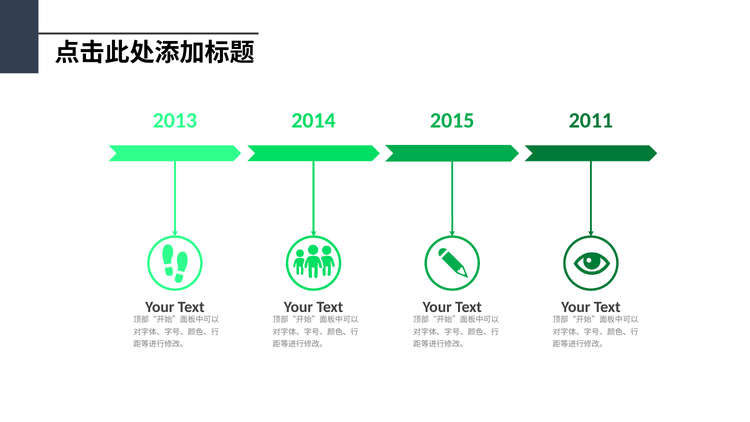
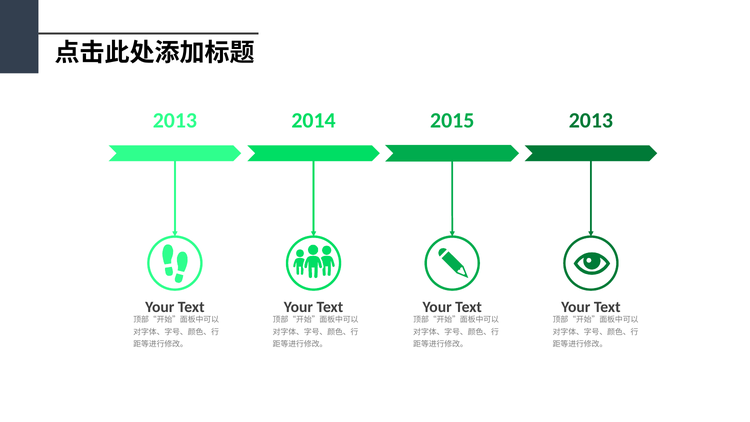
2015 2011: 2011 -> 2013
